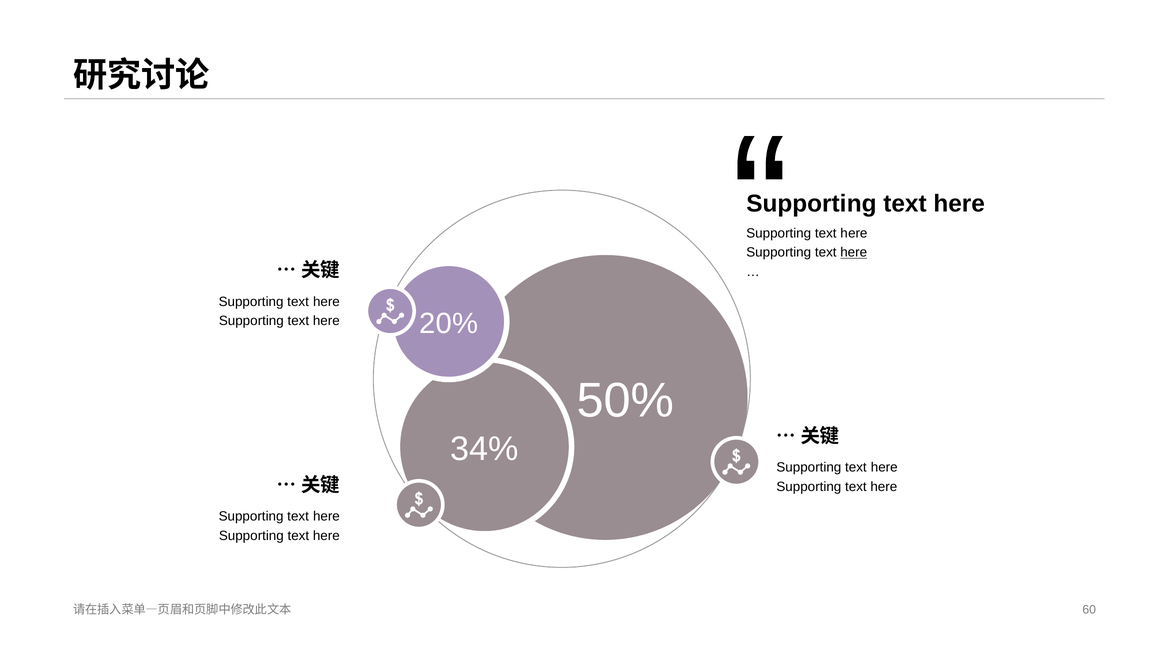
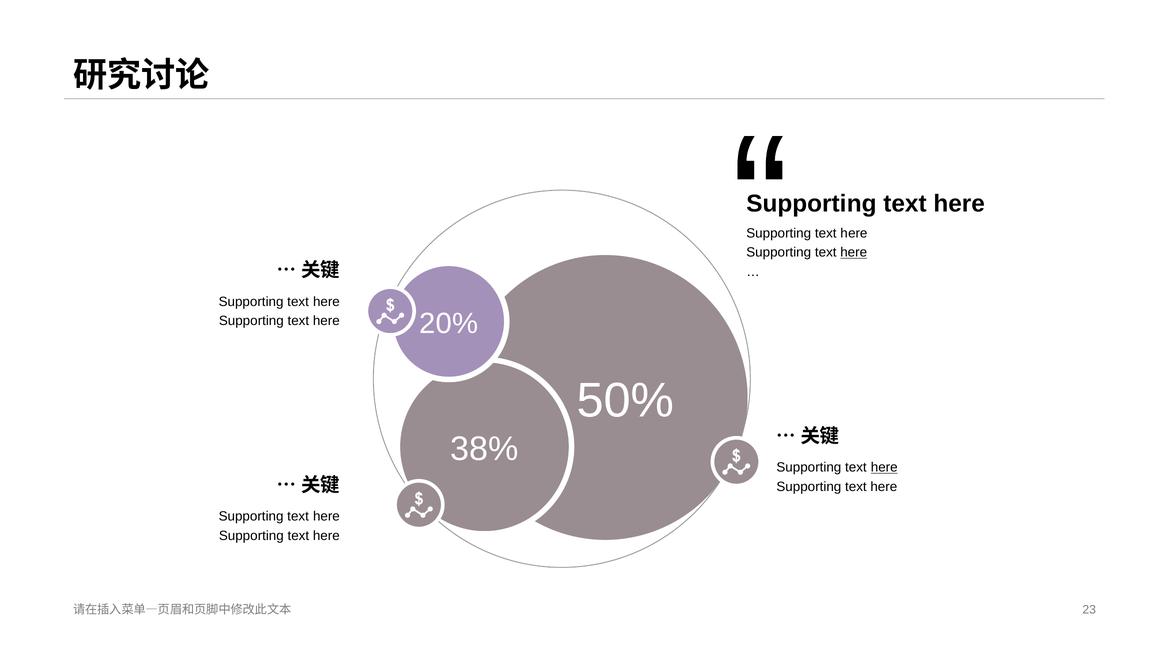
4%: 4% -> 8%
here at (884, 467) underline: none -> present
60: 60 -> 23
